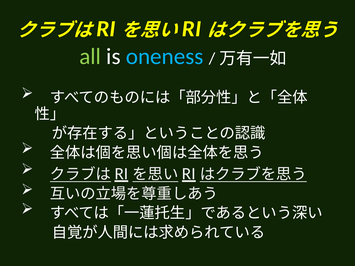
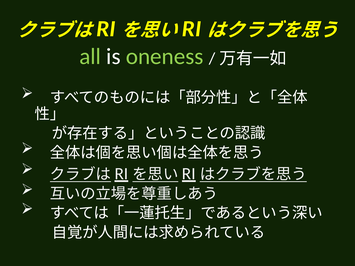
oneness colour: light blue -> light green
